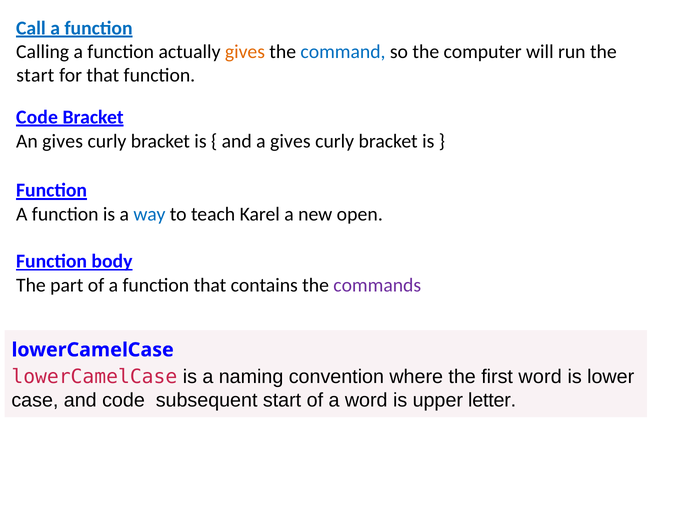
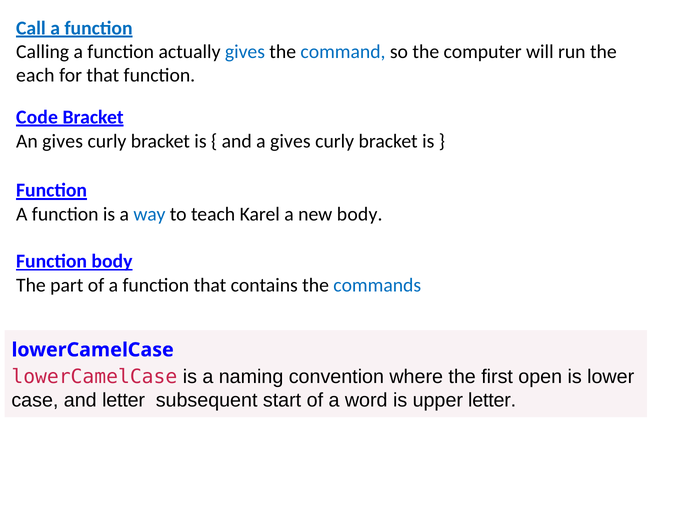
gives at (245, 52) colour: orange -> blue
start at (35, 75): start -> each
new open: open -> body
commands colour: purple -> blue
first word: word -> open
and code: code -> letter
